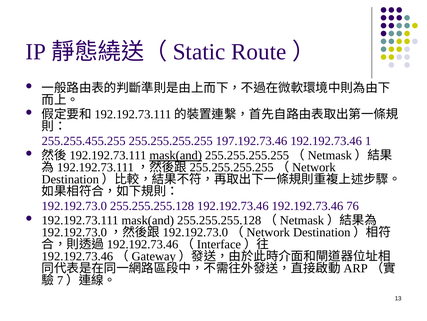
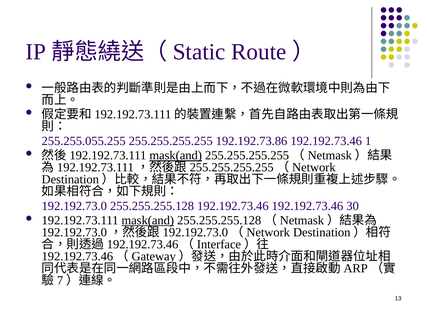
255.255.455.255: 255.255.455.255 -> 255.255.055.255
197.192.73.46: 197.192.73.46 -> 192.192.73.86
76: 76 -> 30
mask(and at (148, 220) underline: none -> present
